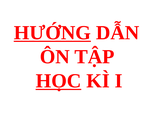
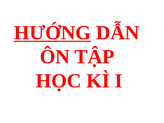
HỌC underline: present -> none
